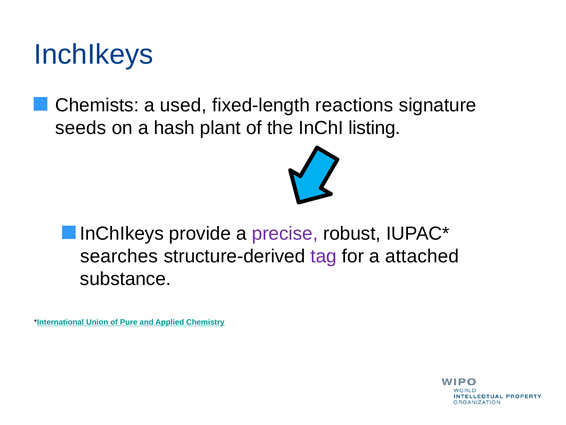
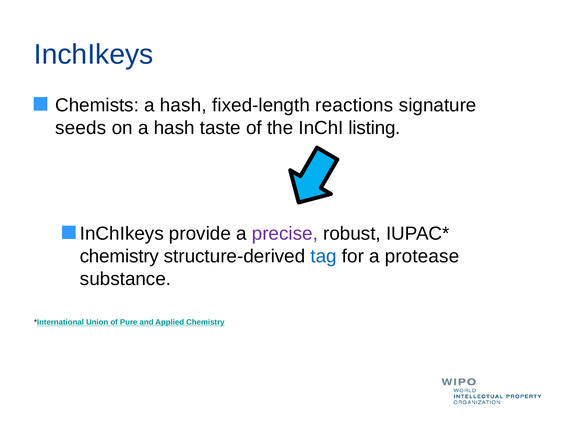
used at (183, 105): used -> hash
plant: plant -> taste
searches at (119, 256): searches -> chemistry
tag colour: purple -> blue
attached: attached -> protease
